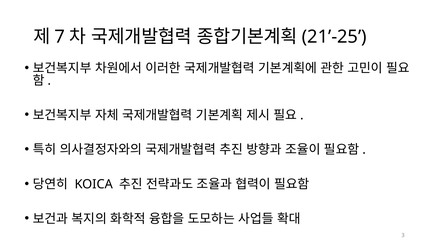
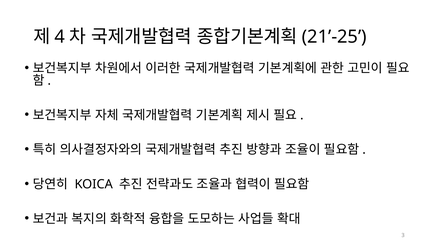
7: 7 -> 4
